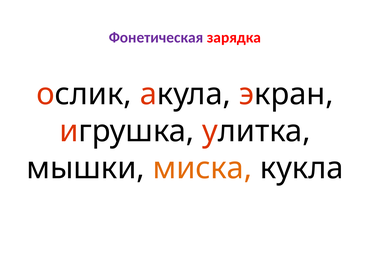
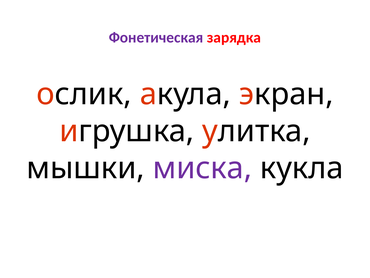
миска colour: orange -> purple
